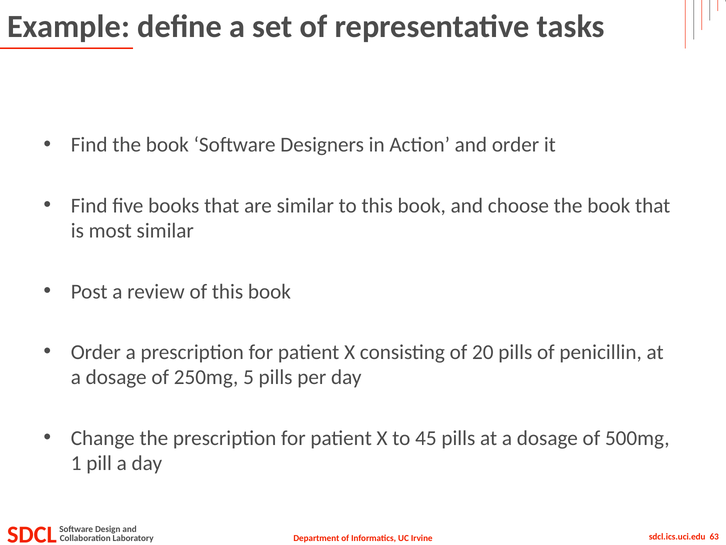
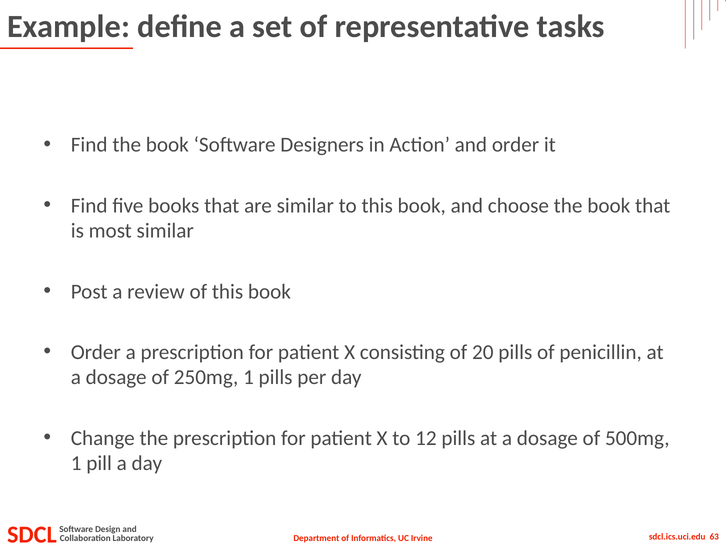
250mg 5: 5 -> 1
45: 45 -> 12
